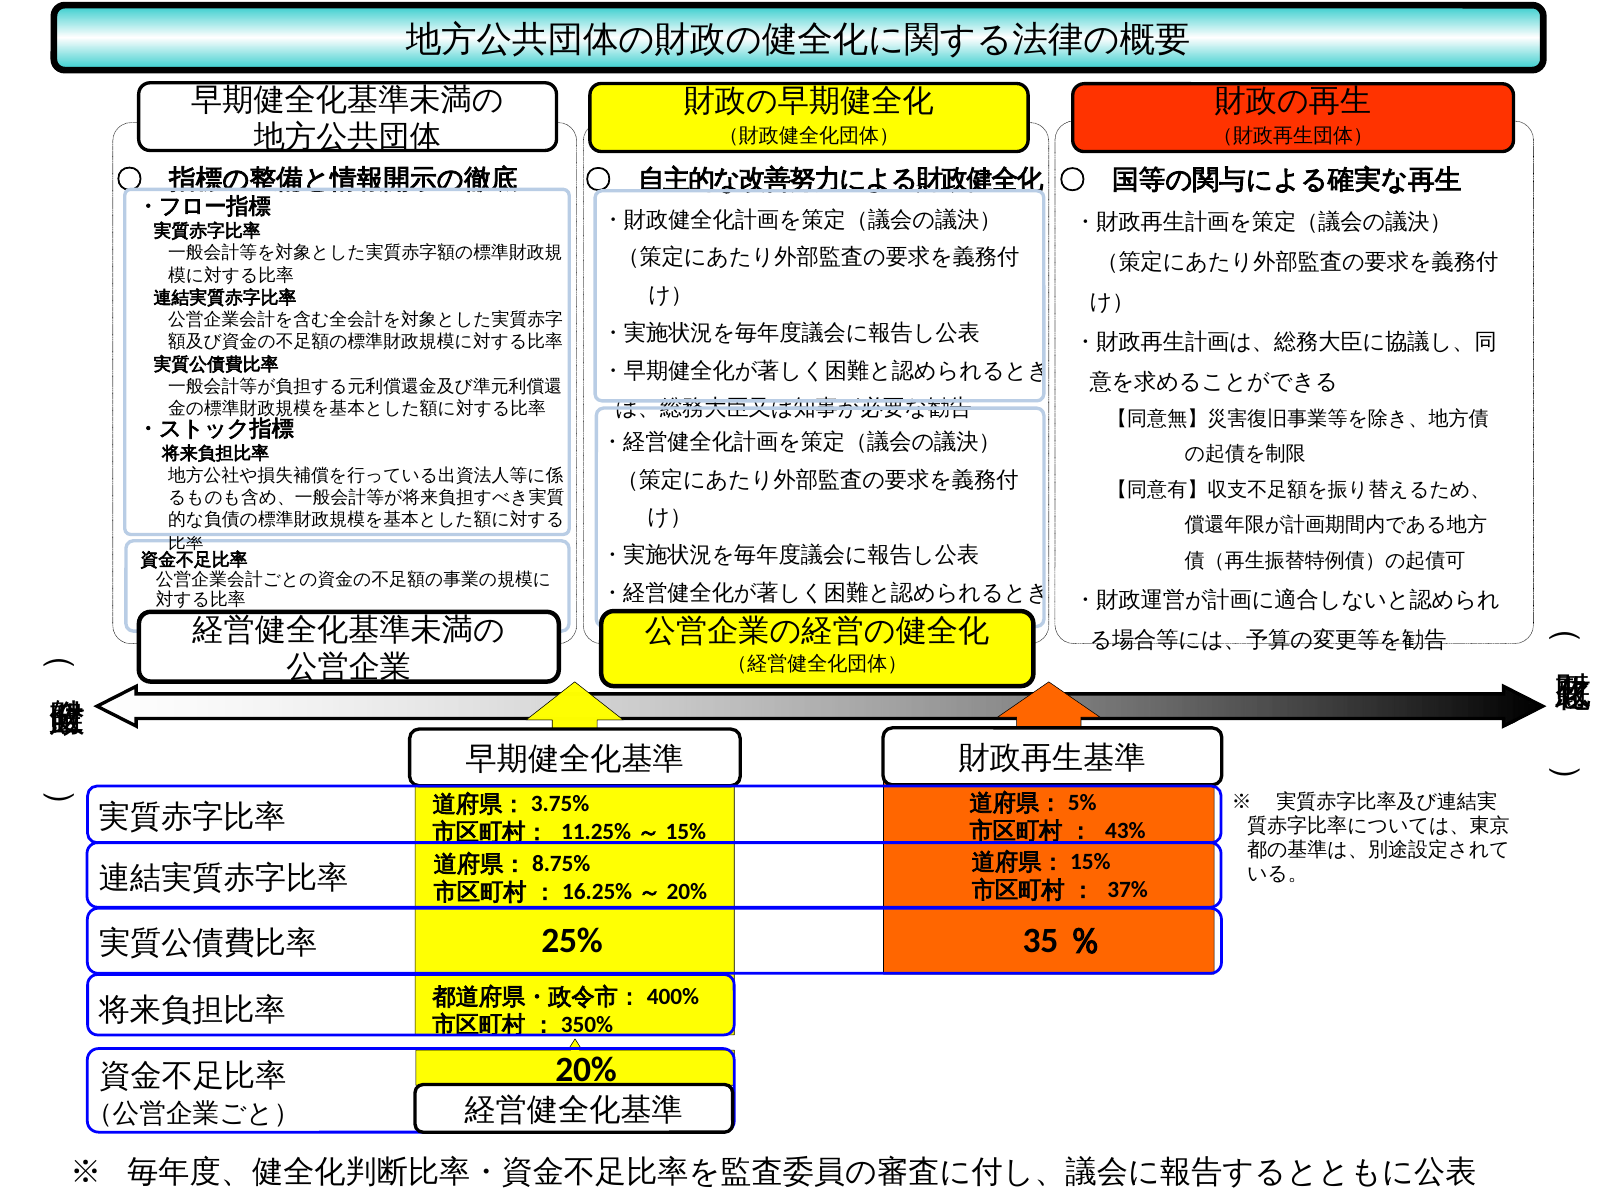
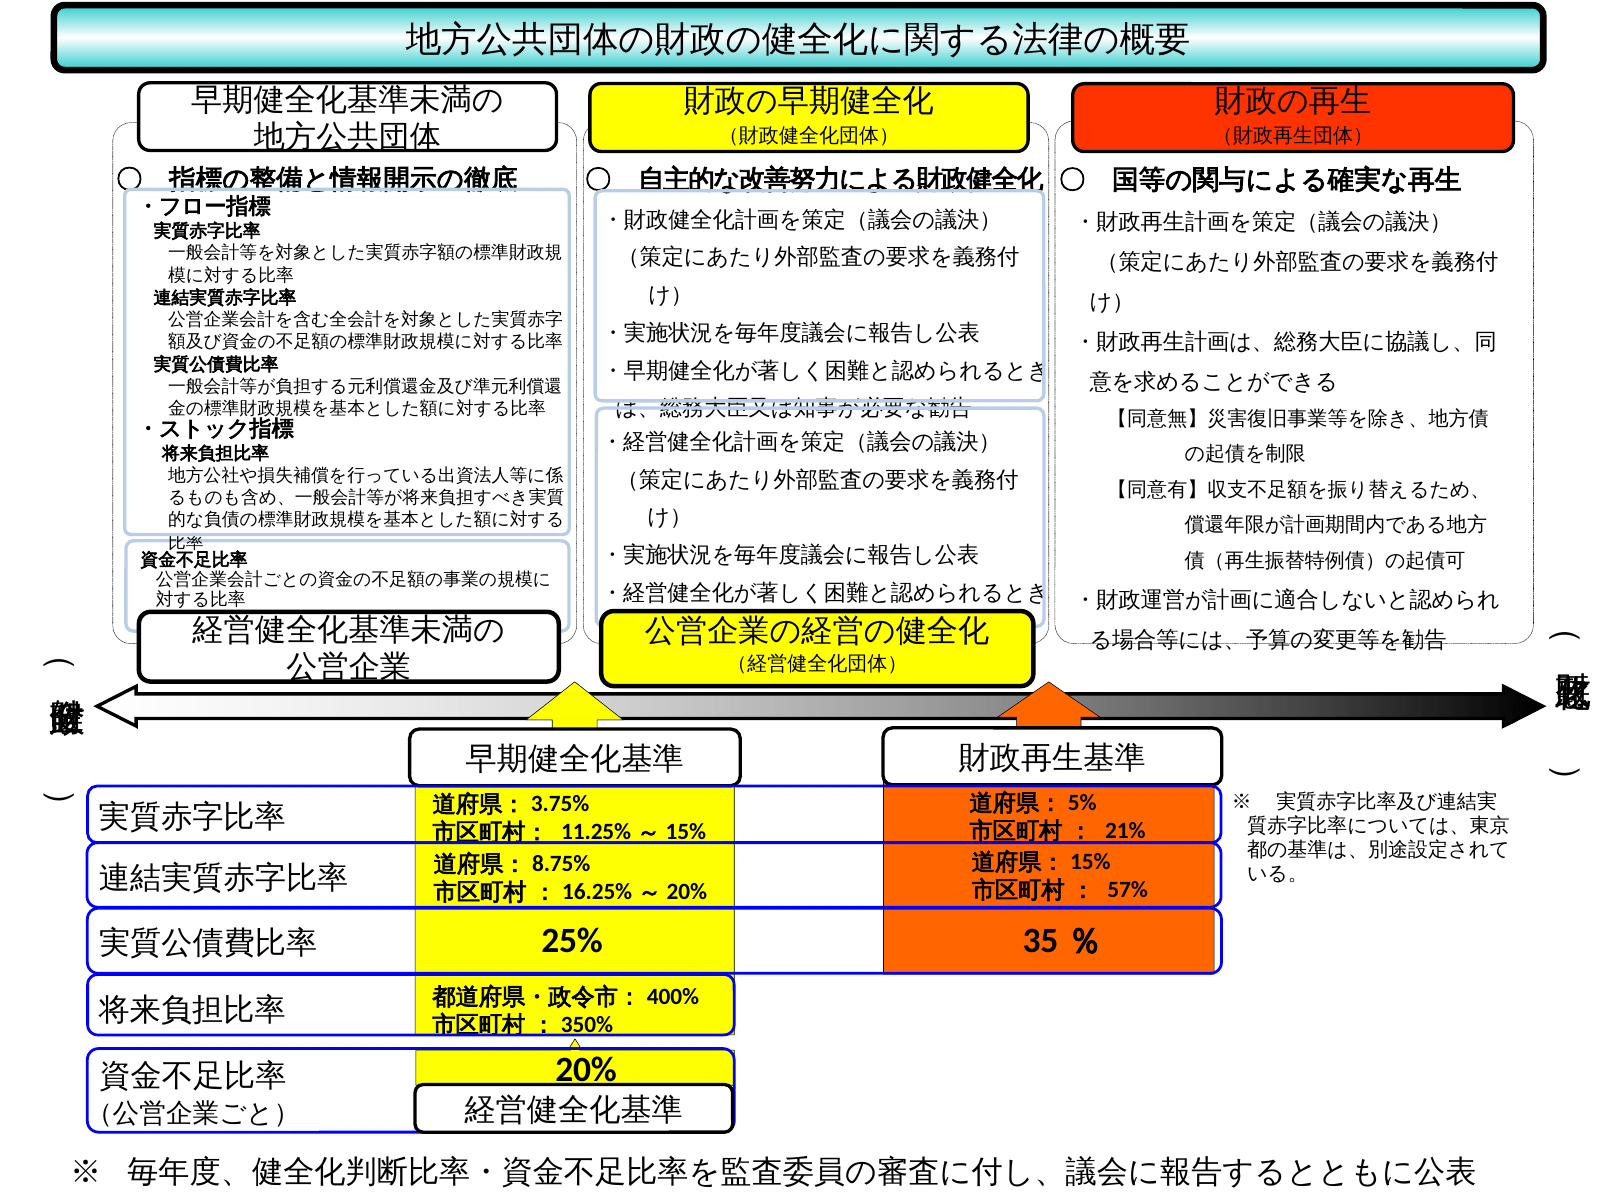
43%: 43% -> 21%
37%: 37% -> 57%
